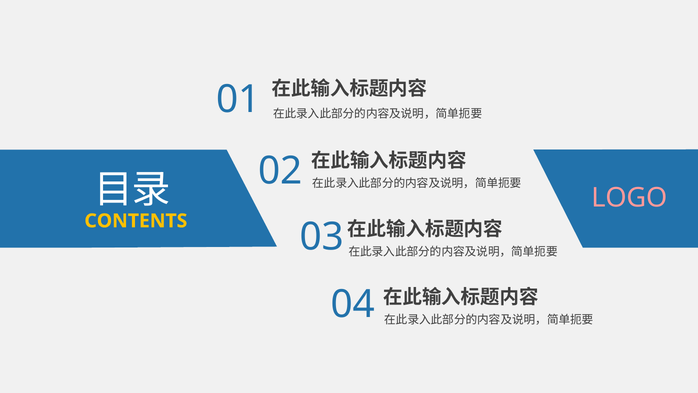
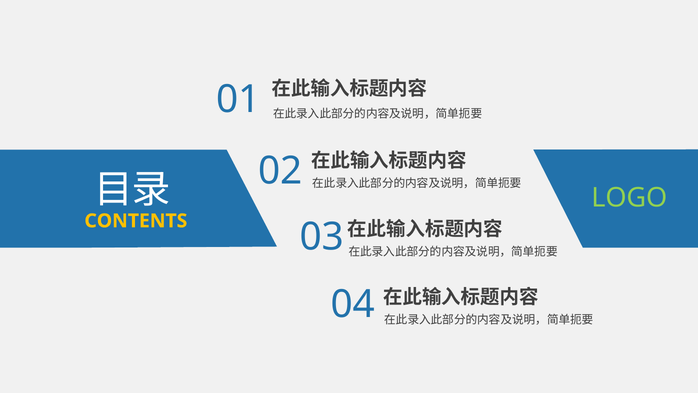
LOGO colour: pink -> light green
